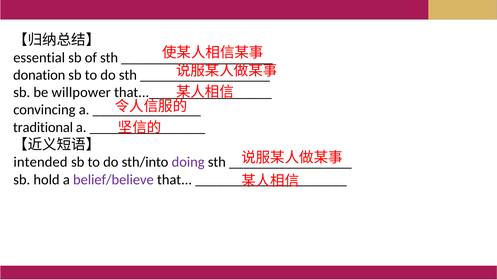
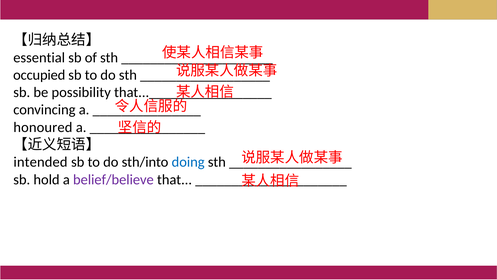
donation: donation -> occupied
willpower: willpower -> possibility
traditional: traditional -> honoured
doing colour: purple -> blue
